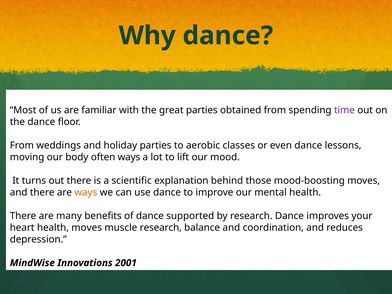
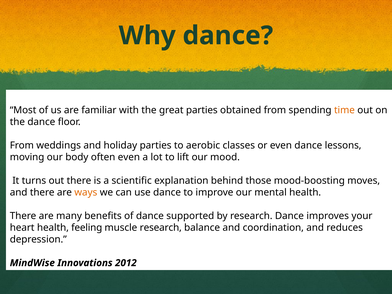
time colour: purple -> orange
often ways: ways -> even
health moves: moves -> feeling
2001: 2001 -> 2012
